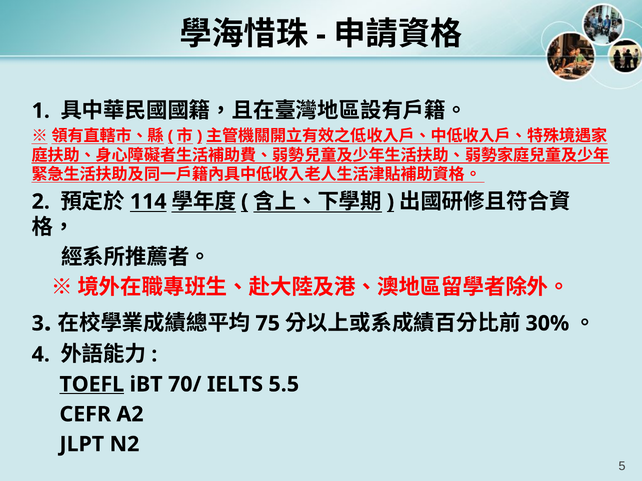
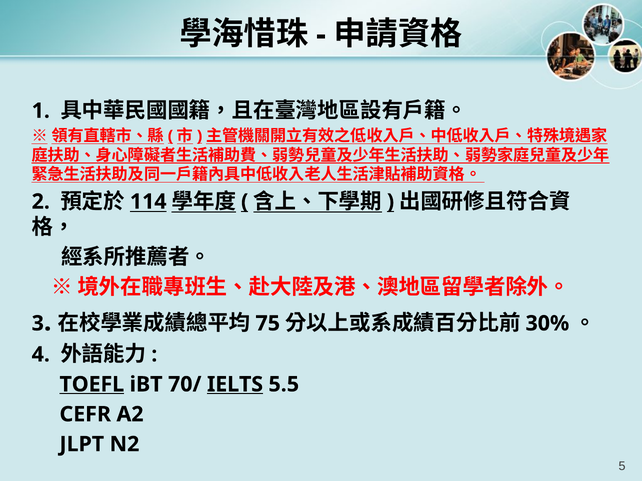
IELTS underline: none -> present
